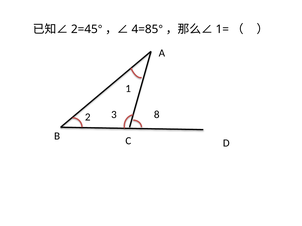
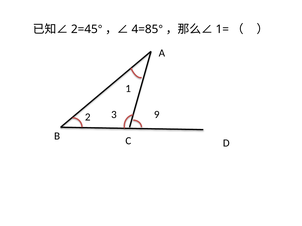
8: 8 -> 9
